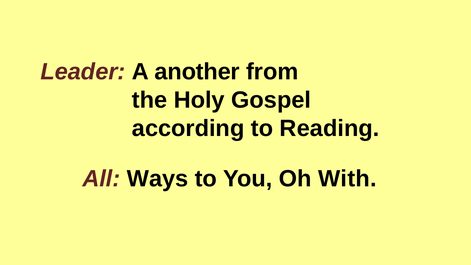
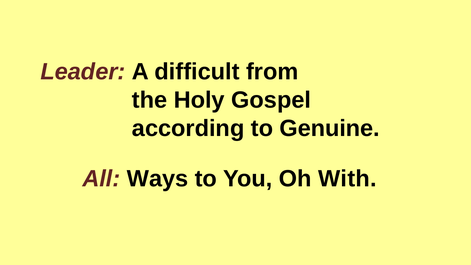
another: another -> difficult
Reading: Reading -> Genuine
